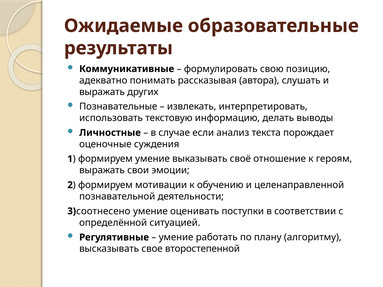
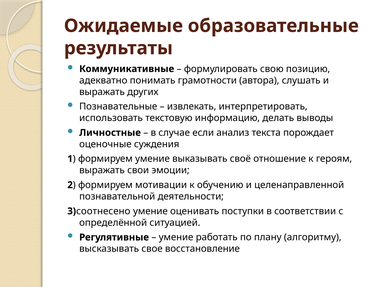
рассказывая: рассказывая -> грамотности
второстепенной: второстепенной -> восстановление
